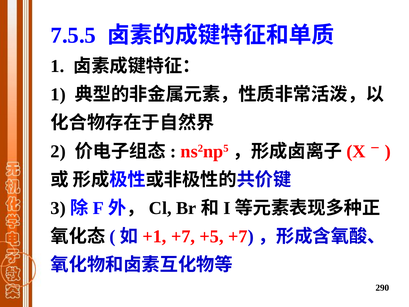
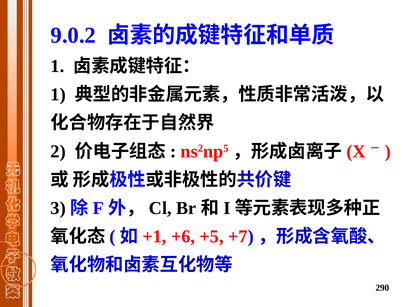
7.5.5: 7.5.5 -> 9.0.2
+7 at (183, 236): +7 -> +6
